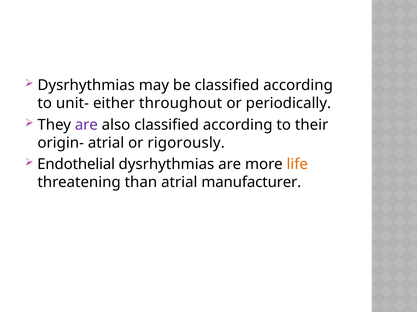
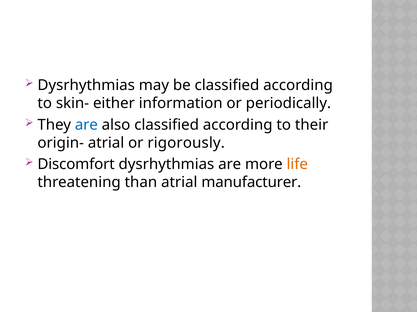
unit-: unit- -> skin-
throughout: throughout -> information
are at (86, 125) colour: purple -> blue
Endothelial: Endothelial -> Discomfort
